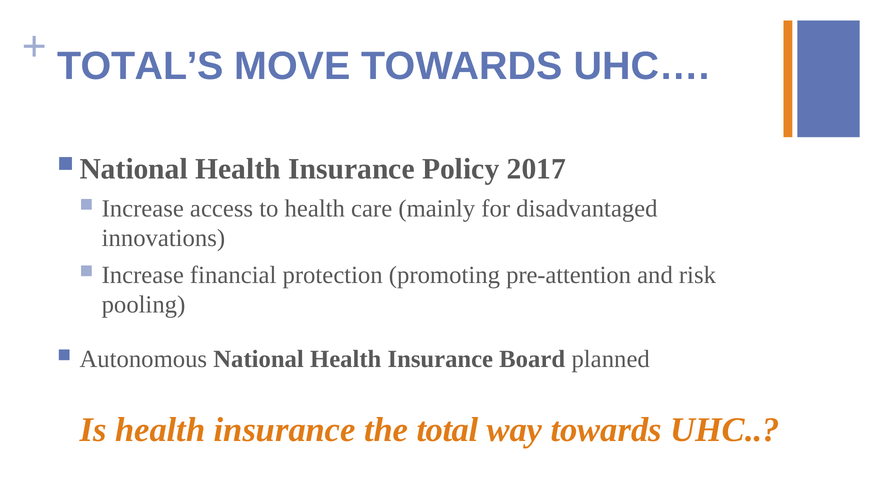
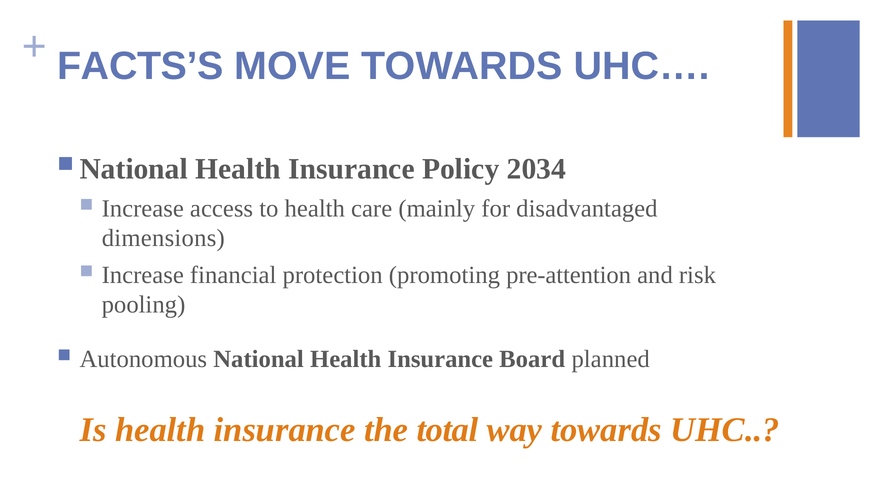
TOTAL’S: TOTAL’S -> FACTS’S
2017: 2017 -> 2034
innovations: innovations -> dimensions
